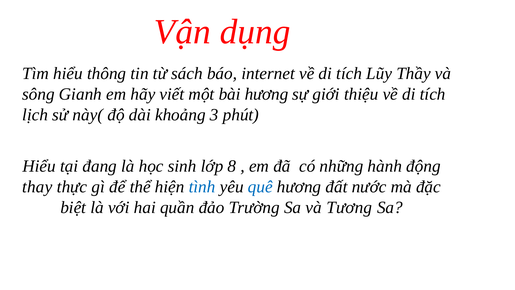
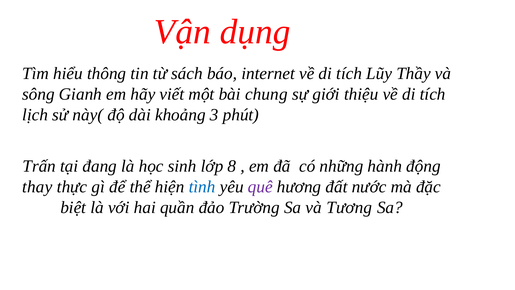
bài hương: hương -> chung
Hiểu at (39, 166): Hiểu -> Trấn
quê colour: blue -> purple
